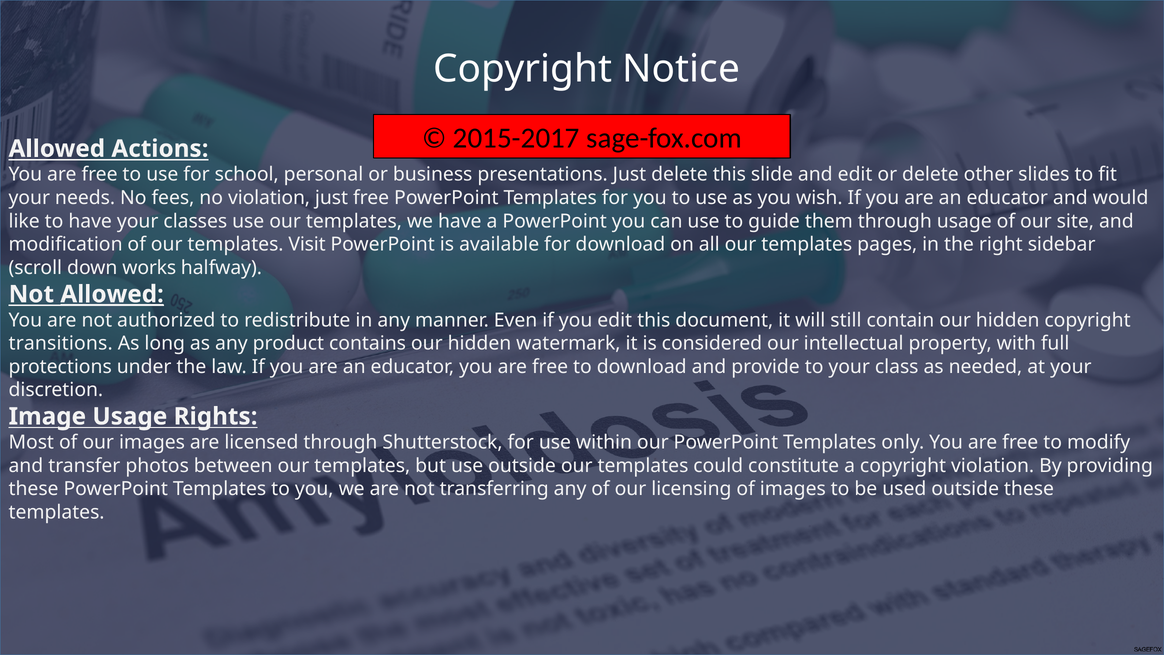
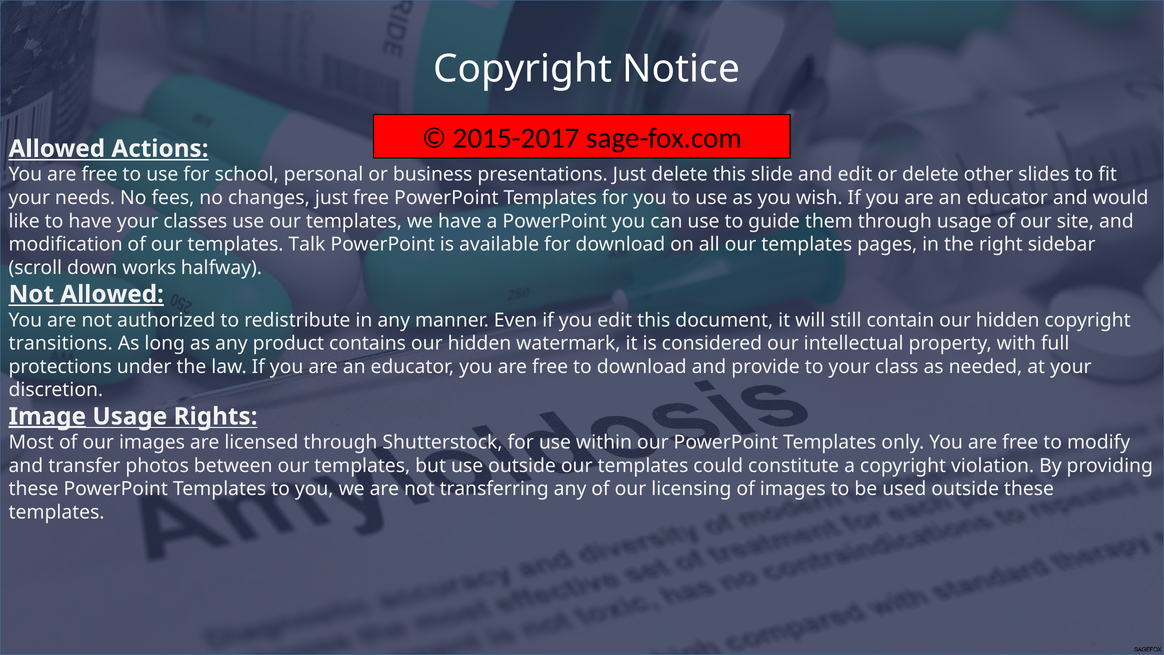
no violation: violation -> changes
Visit: Visit -> Talk
Image underline: none -> present
